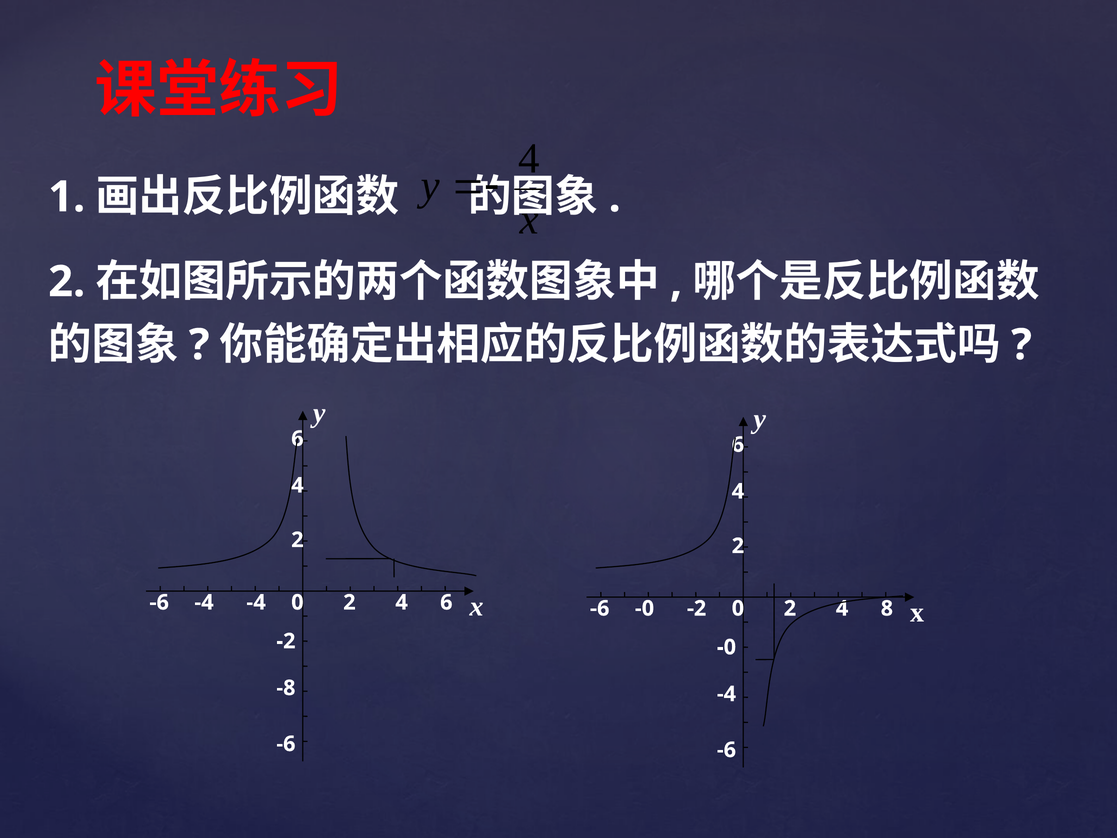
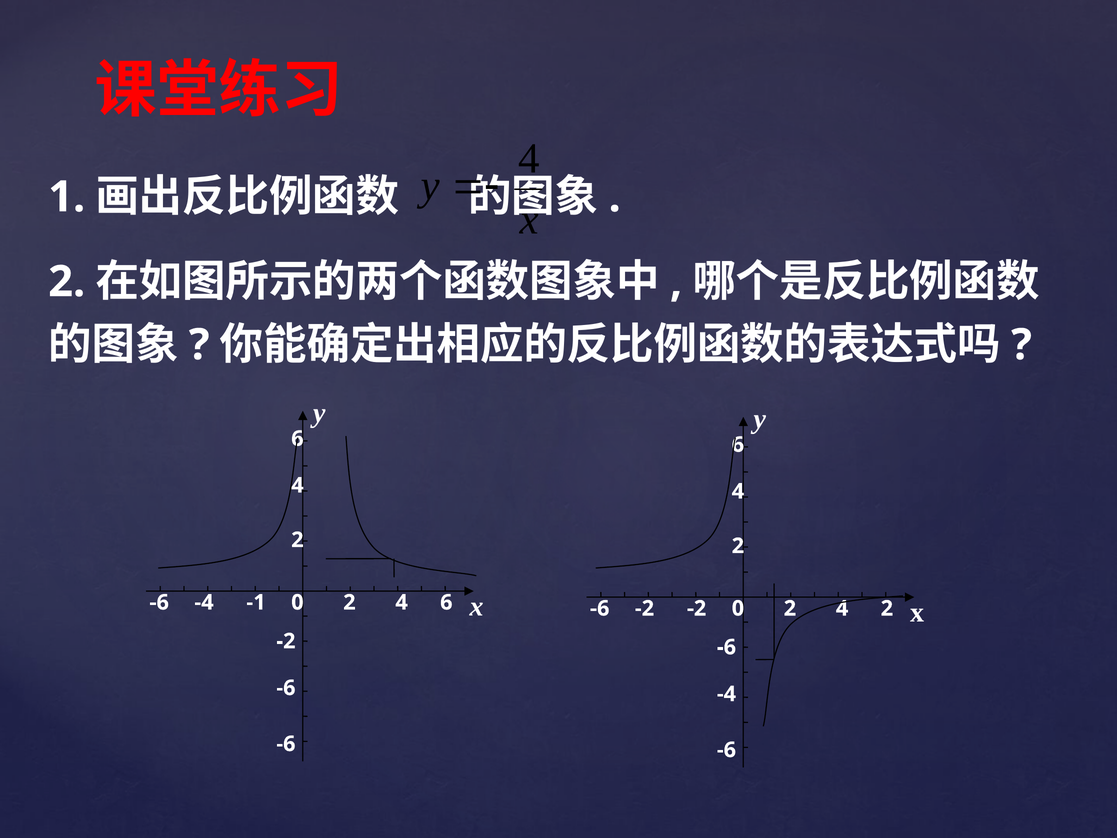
-4 -4: -4 -> -1
-6 -0: -0 -> -2
-2 8: 8 -> 2
-0 at (726, 647): -0 -> -6
-8 at (286, 688): -8 -> -6
